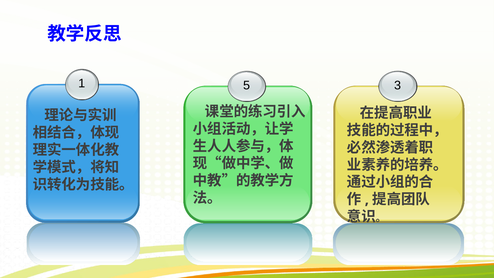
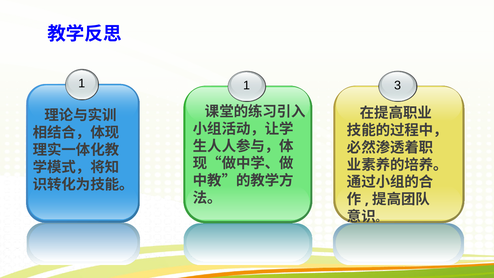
1 5: 5 -> 1
